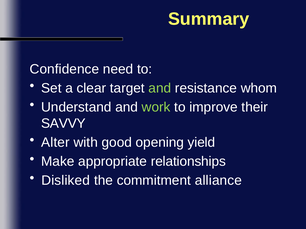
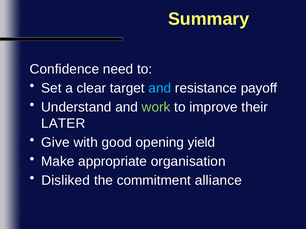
and at (160, 88) colour: light green -> light blue
whom: whom -> payoff
SAVVY: SAVVY -> LATER
Alter: Alter -> Give
relationships: relationships -> organisation
